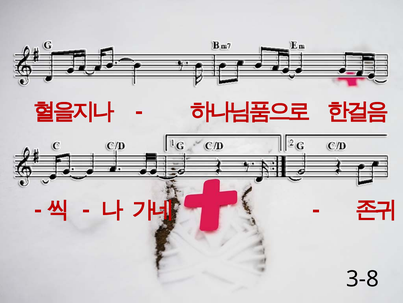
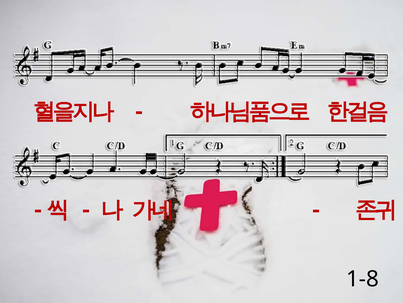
3-8: 3-8 -> 1-8
